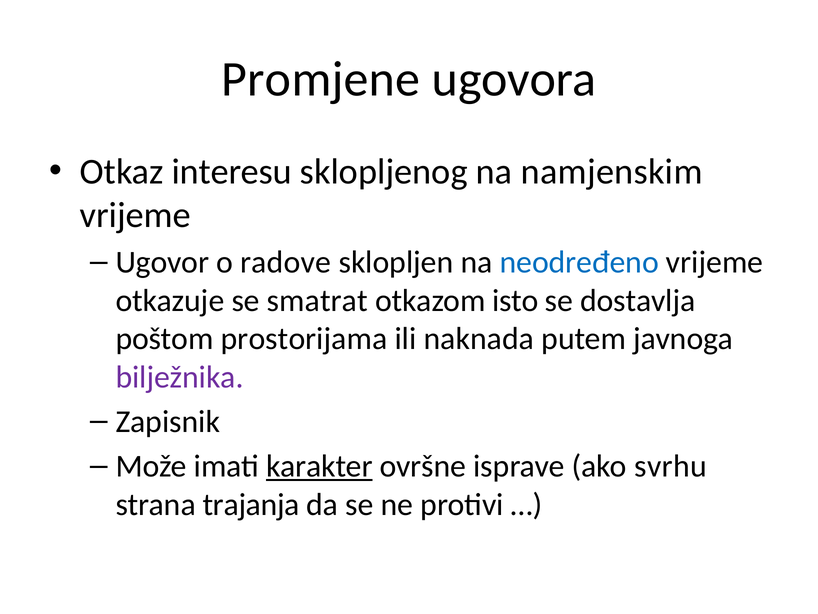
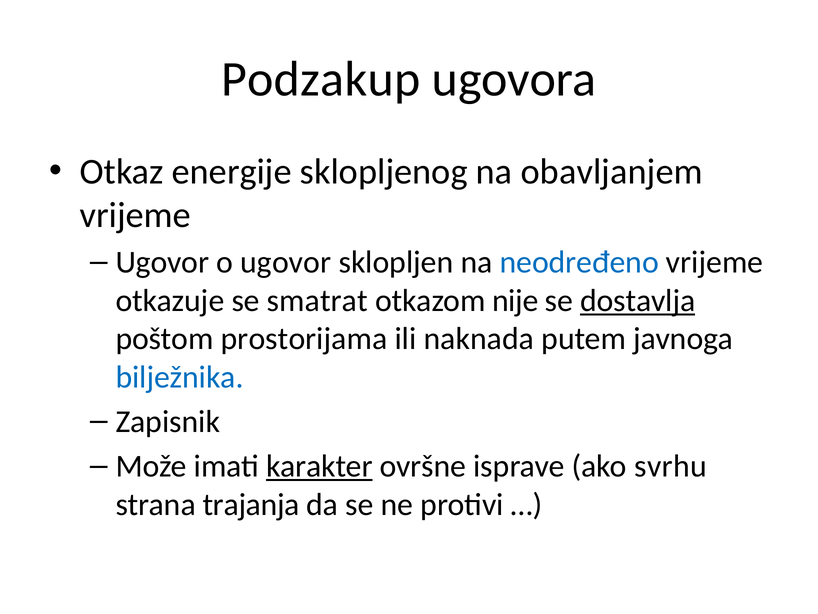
Promjene: Promjene -> Podzakup
interesu: interesu -> energije
namjenskim: namjenskim -> obavljanjem
o radove: radove -> ugovor
isto: isto -> nije
dostavlja underline: none -> present
bilježnika colour: purple -> blue
